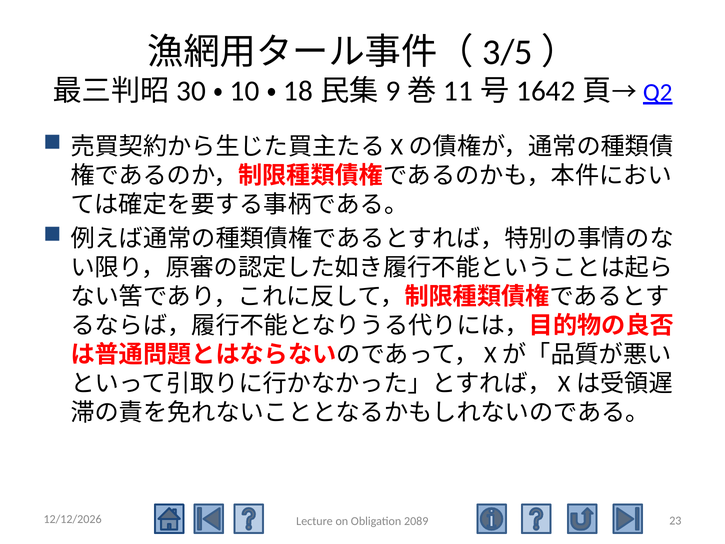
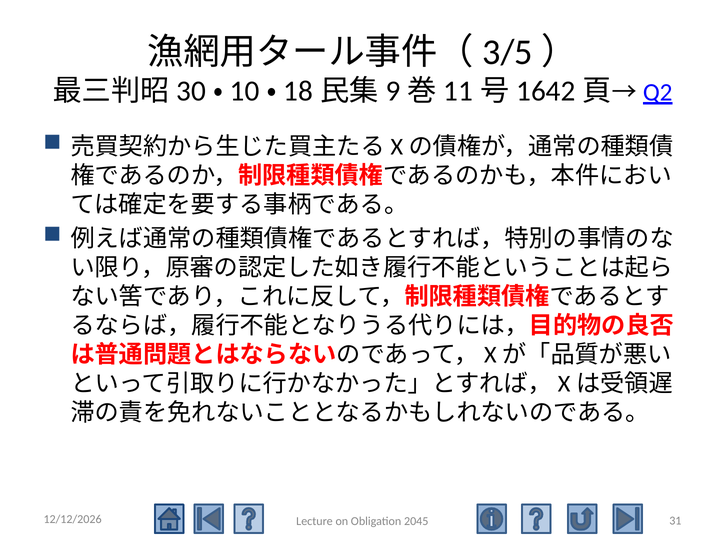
23: 23 -> 31
2089: 2089 -> 2045
